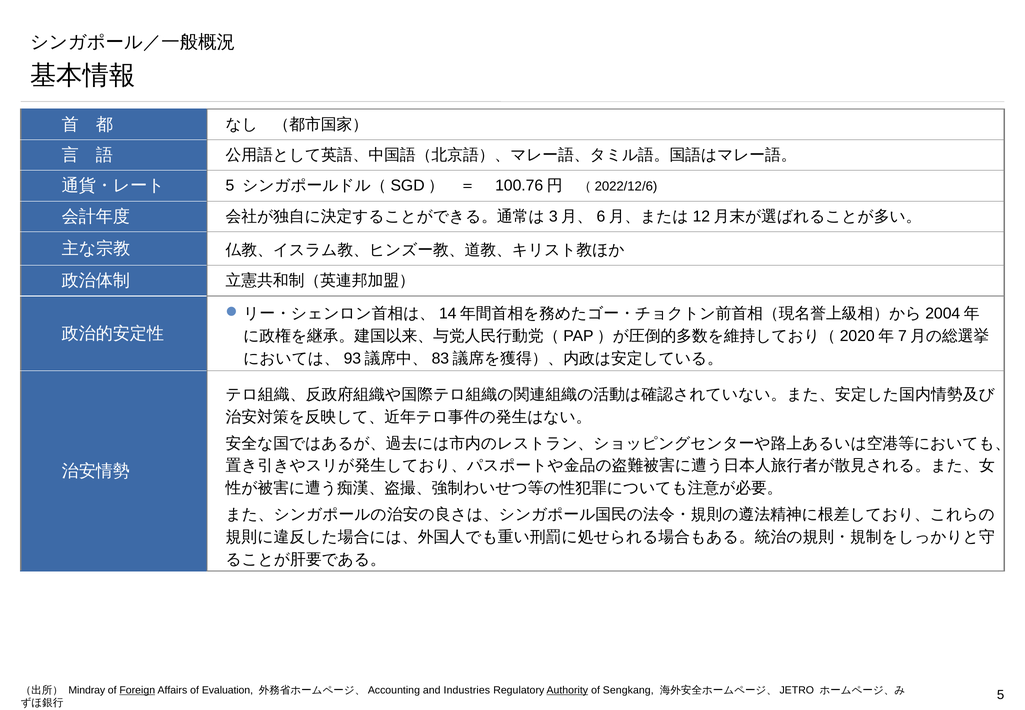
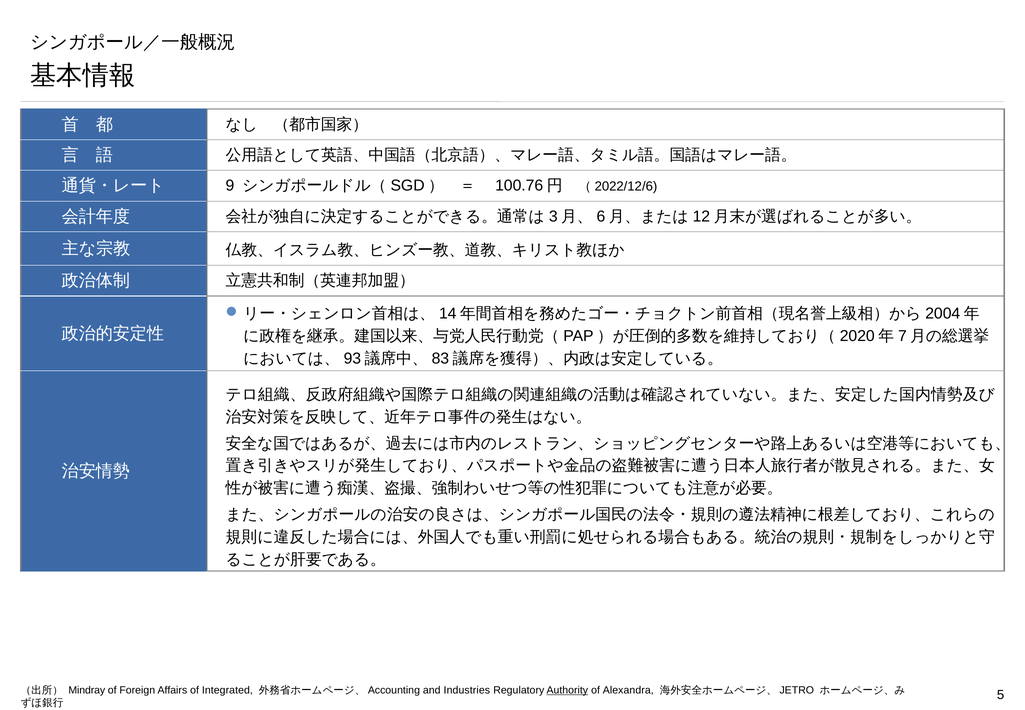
5 at (230, 186): 5 -> 9
Foreign underline: present -> none
Evaluation: Evaluation -> Integrated
Sengkang: Sengkang -> Alexandra
